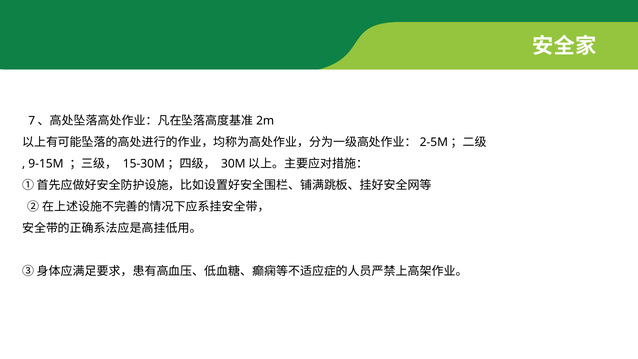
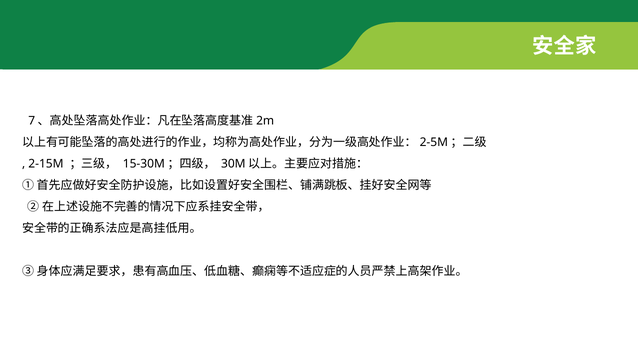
9-15M: 9-15M -> 2-15M
